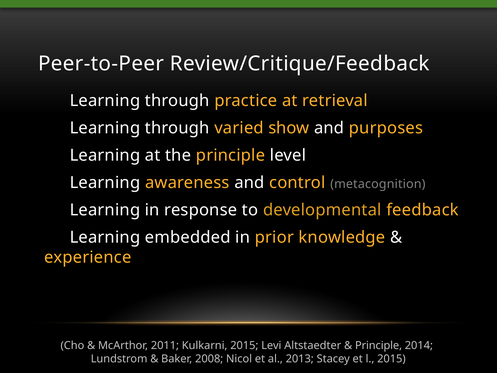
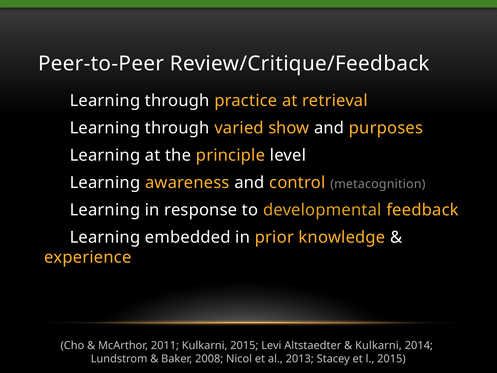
Principle at (379, 345): Principle -> Kulkarni
